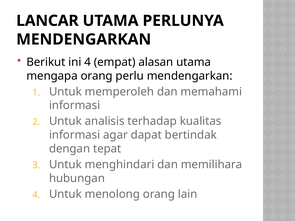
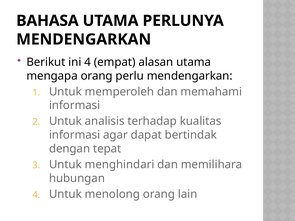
LANCAR: LANCAR -> BAHASA
